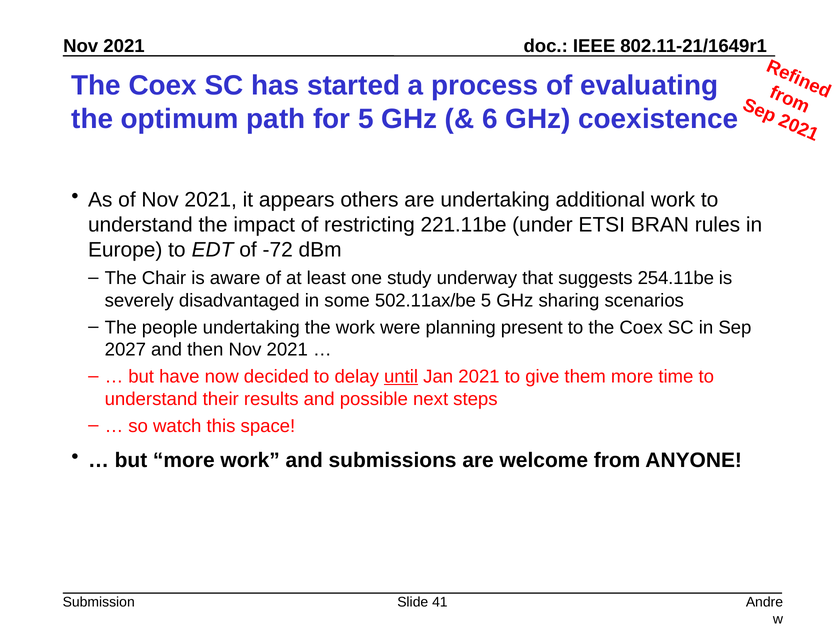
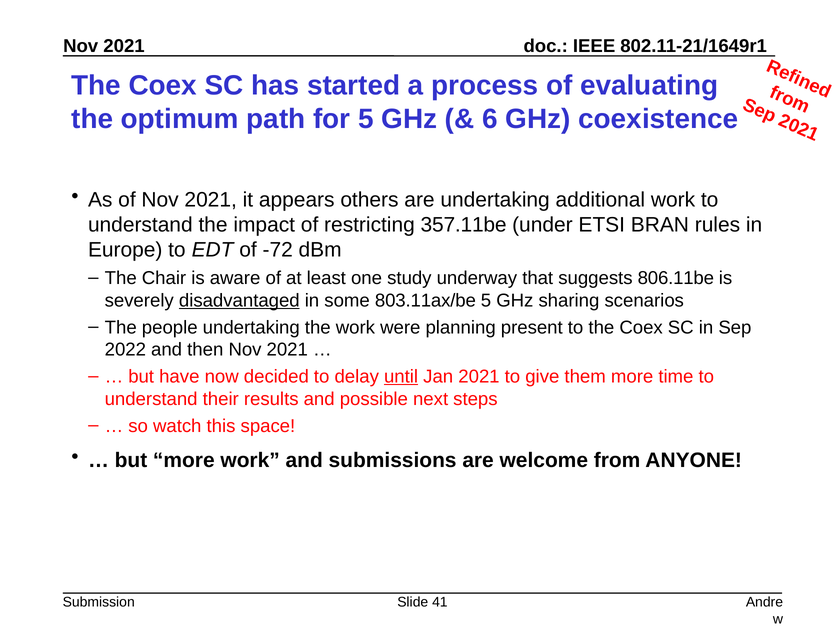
221.11be: 221.11be -> 357.11be
254.11be: 254.11be -> 806.11be
disadvantaged underline: none -> present
502.11ax/be: 502.11ax/be -> 803.11ax/be
2027: 2027 -> 2022
